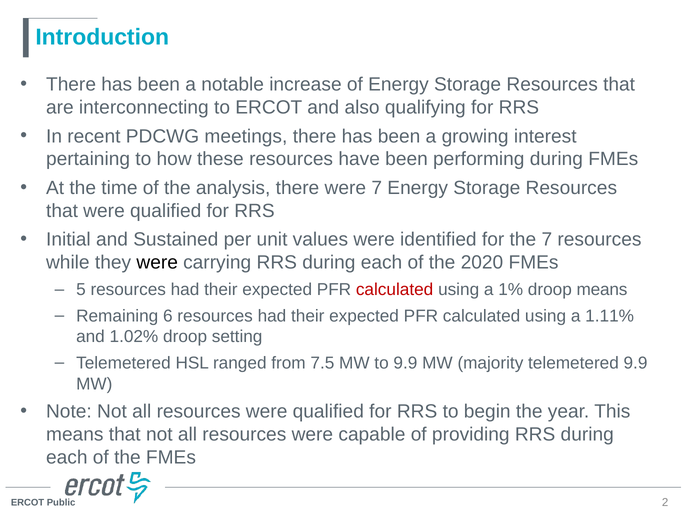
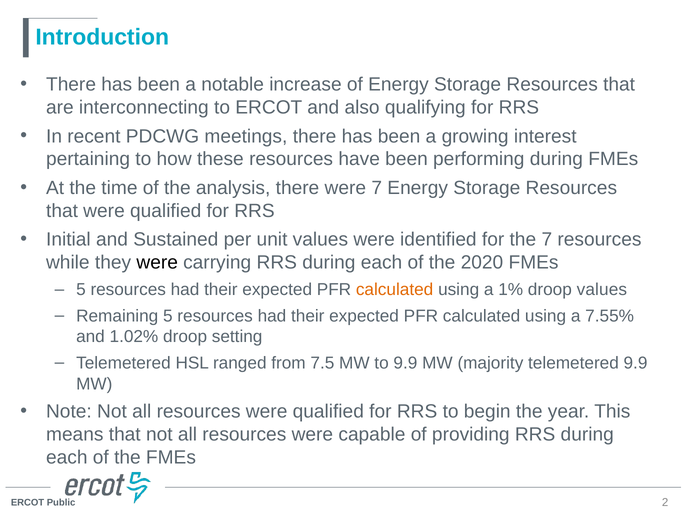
calculated at (395, 290) colour: red -> orange
droop means: means -> values
Remaining 6: 6 -> 5
1.11%: 1.11% -> 7.55%
